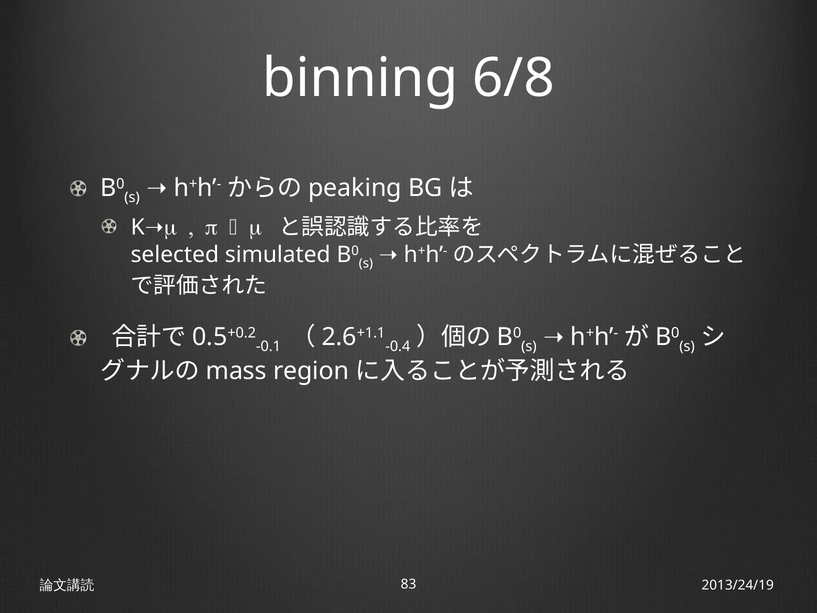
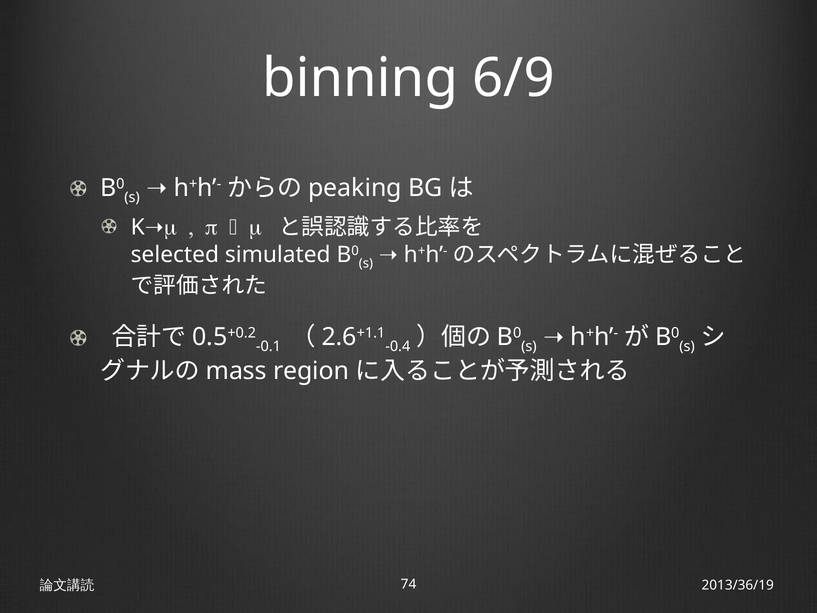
6/8: 6/8 -> 6/9
83: 83 -> 74
2013/24/19: 2013/24/19 -> 2013/36/19
